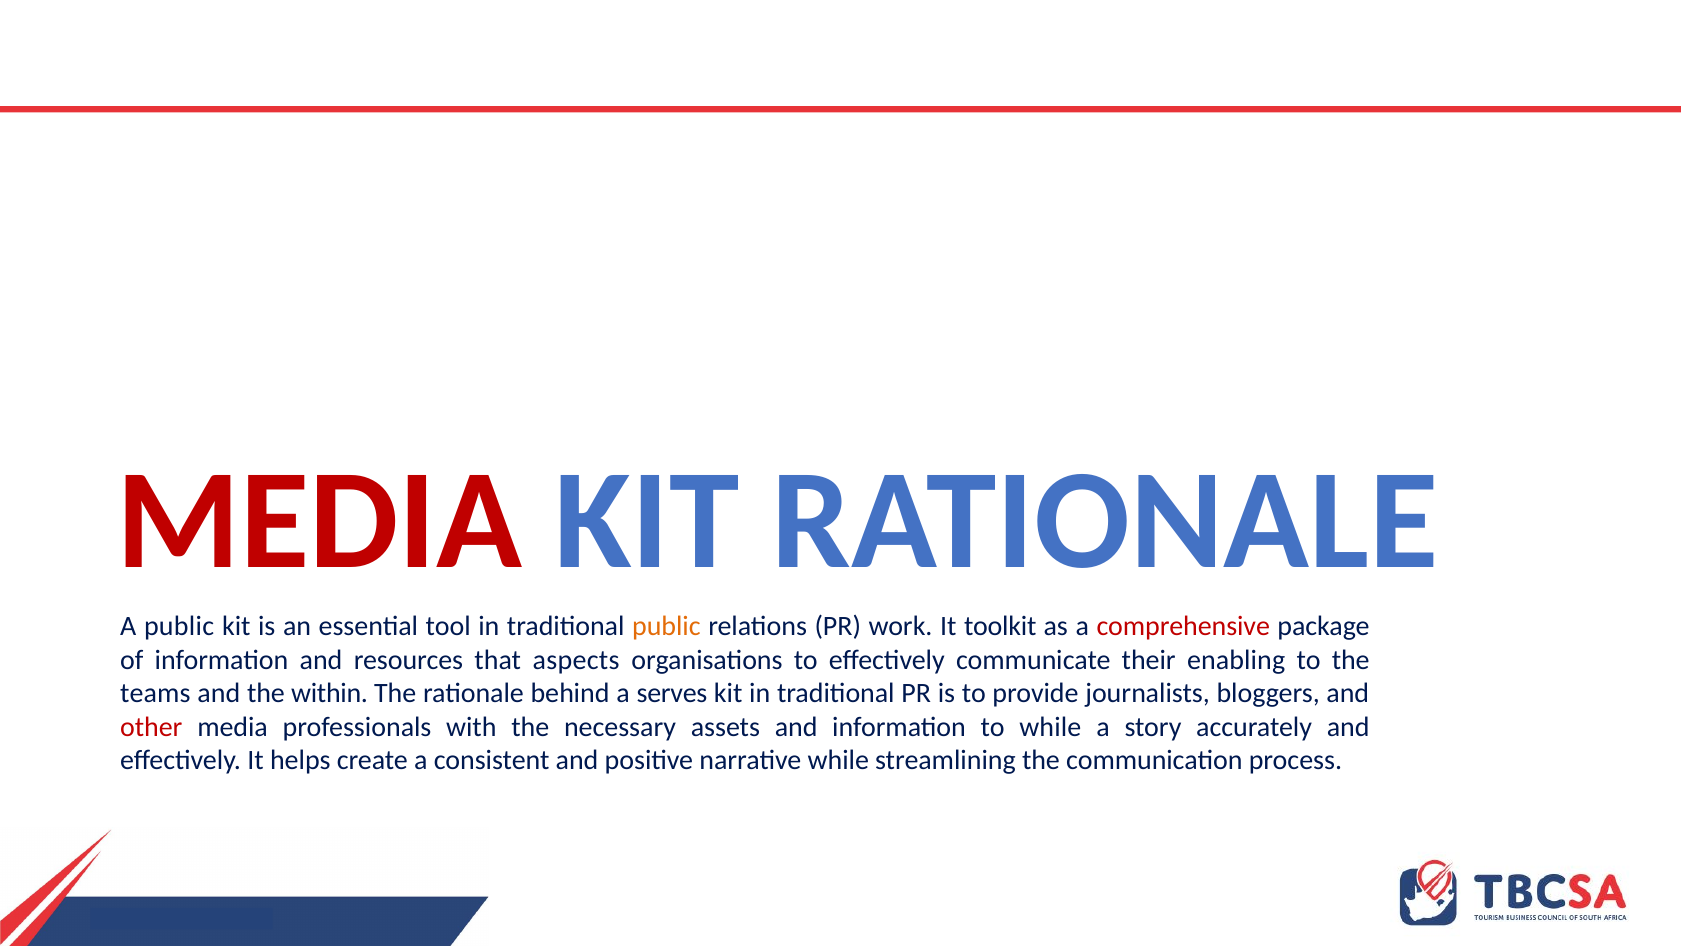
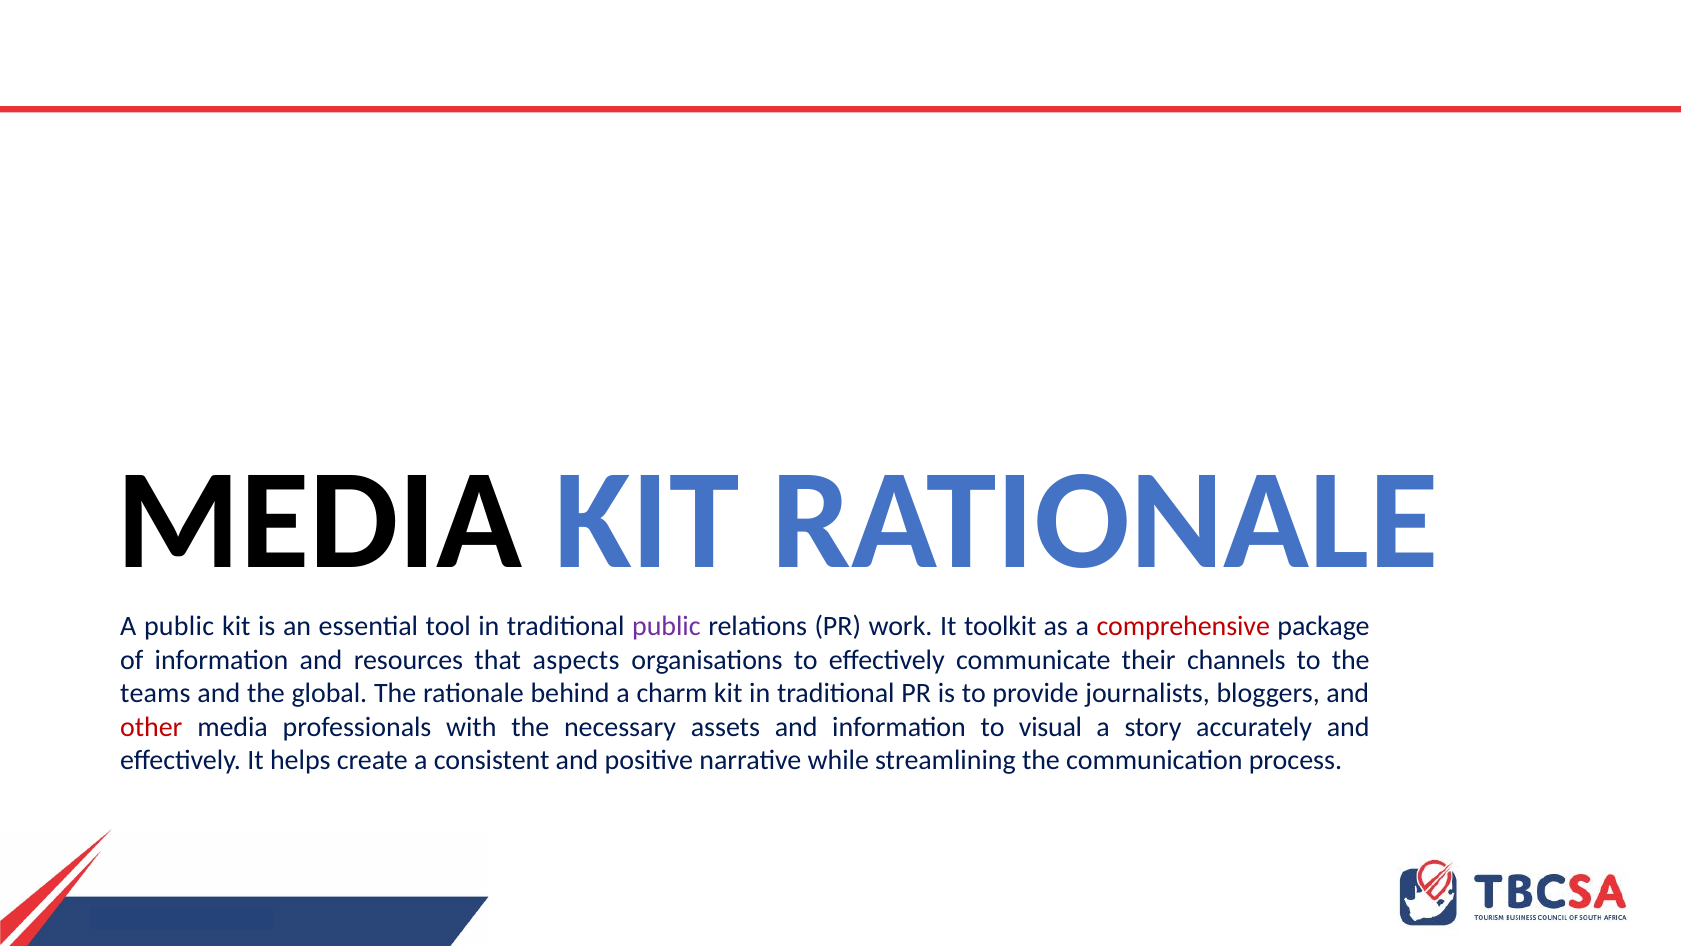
MEDIA at (319, 521) colour: red -> black
public at (666, 626) colour: orange -> purple
enabling: enabling -> channels
within: within -> global
serves: serves -> charm
to while: while -> visual
